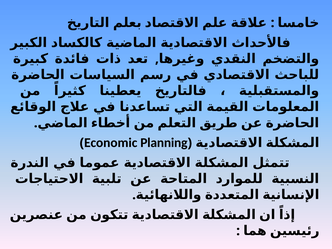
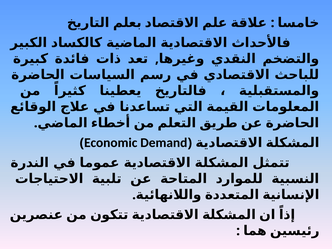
Planning: Planning -> Demand
